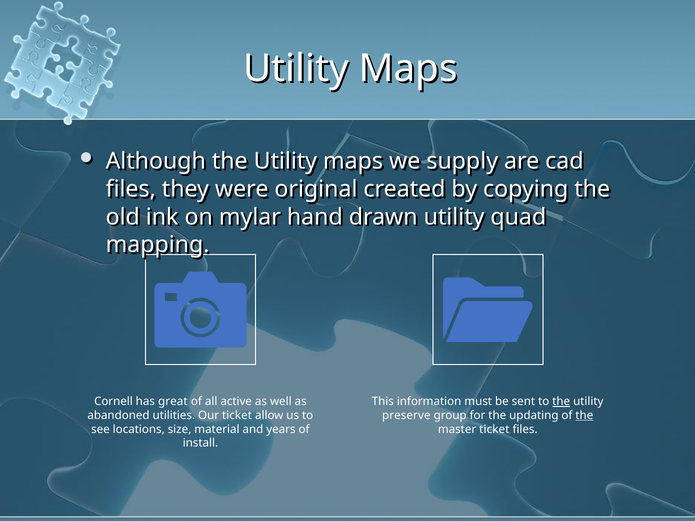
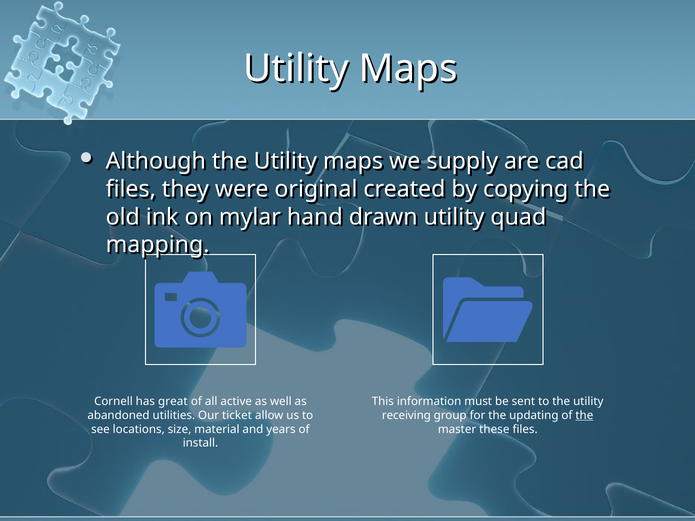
the at (561, 402) underline: present -> none
preserve: preserve -> receiving
ticket at (494, 429): ticket -> these
